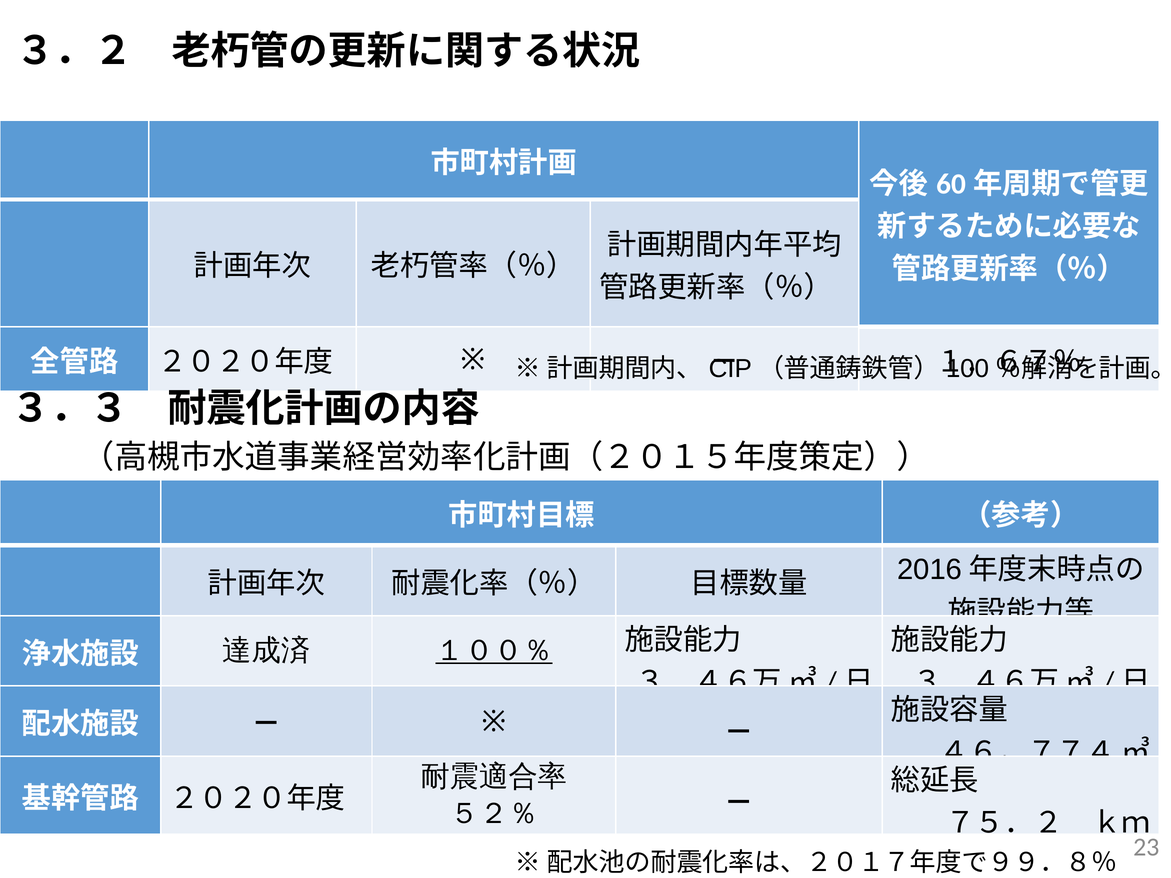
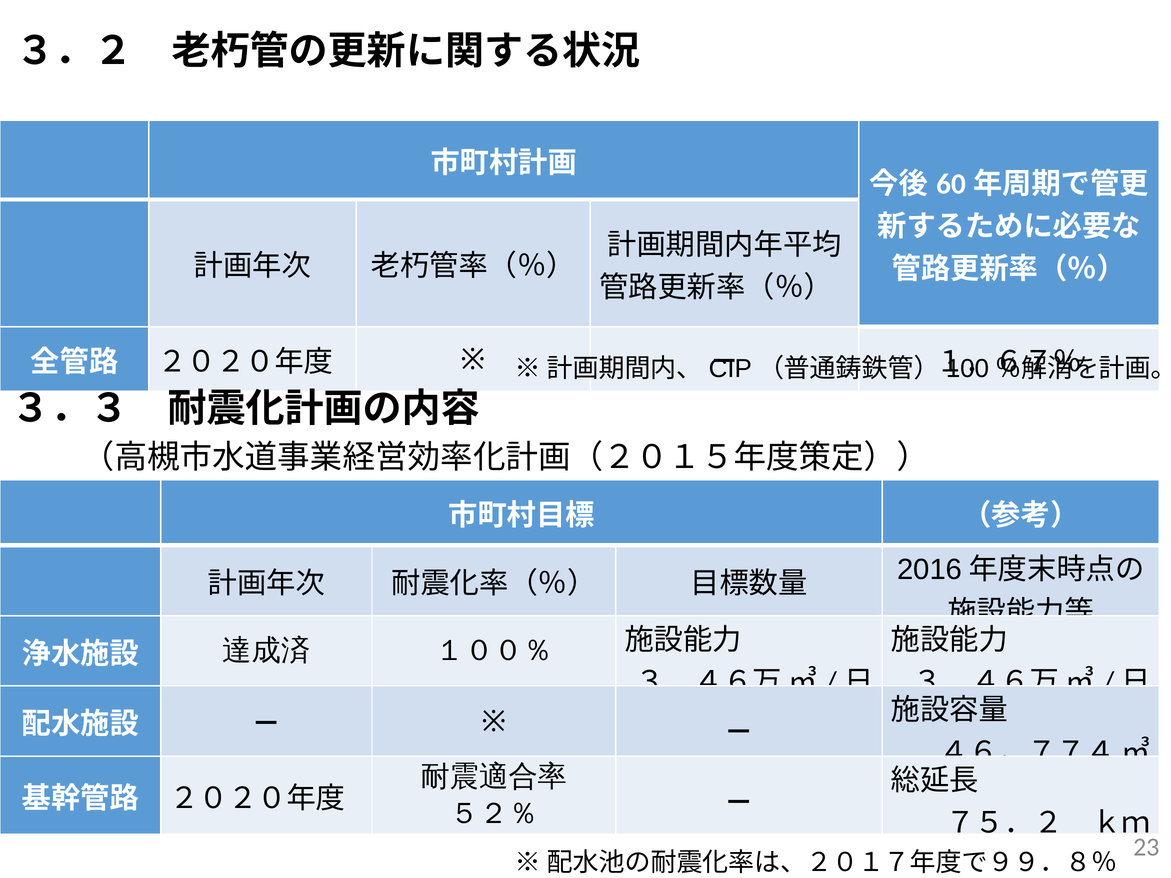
１００％ underline: present -> none
